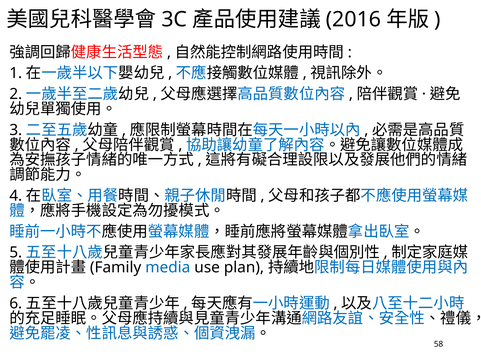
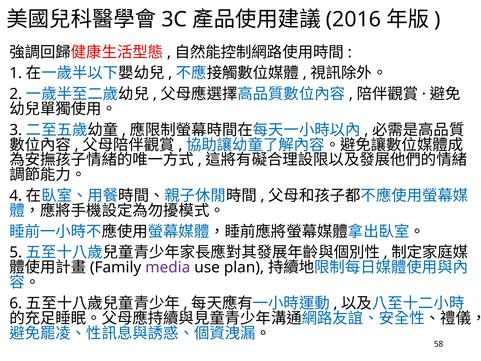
media colour: blue -> purple
